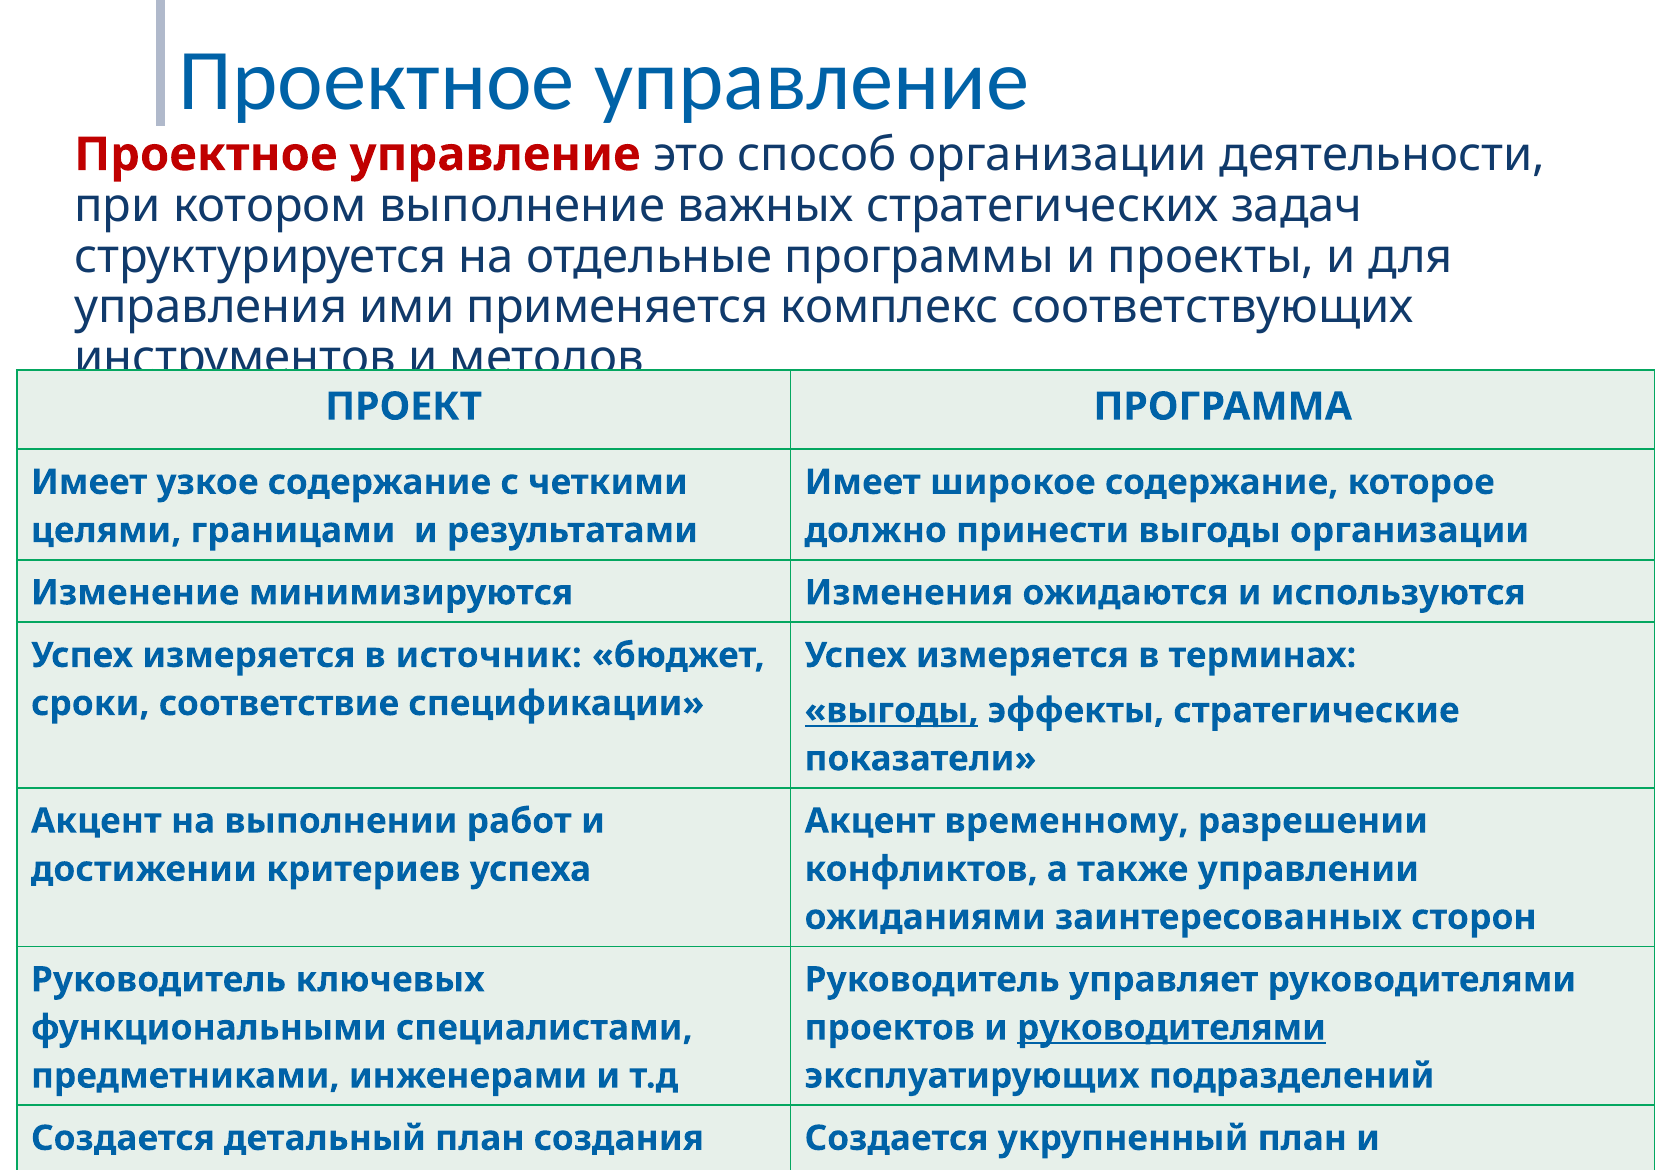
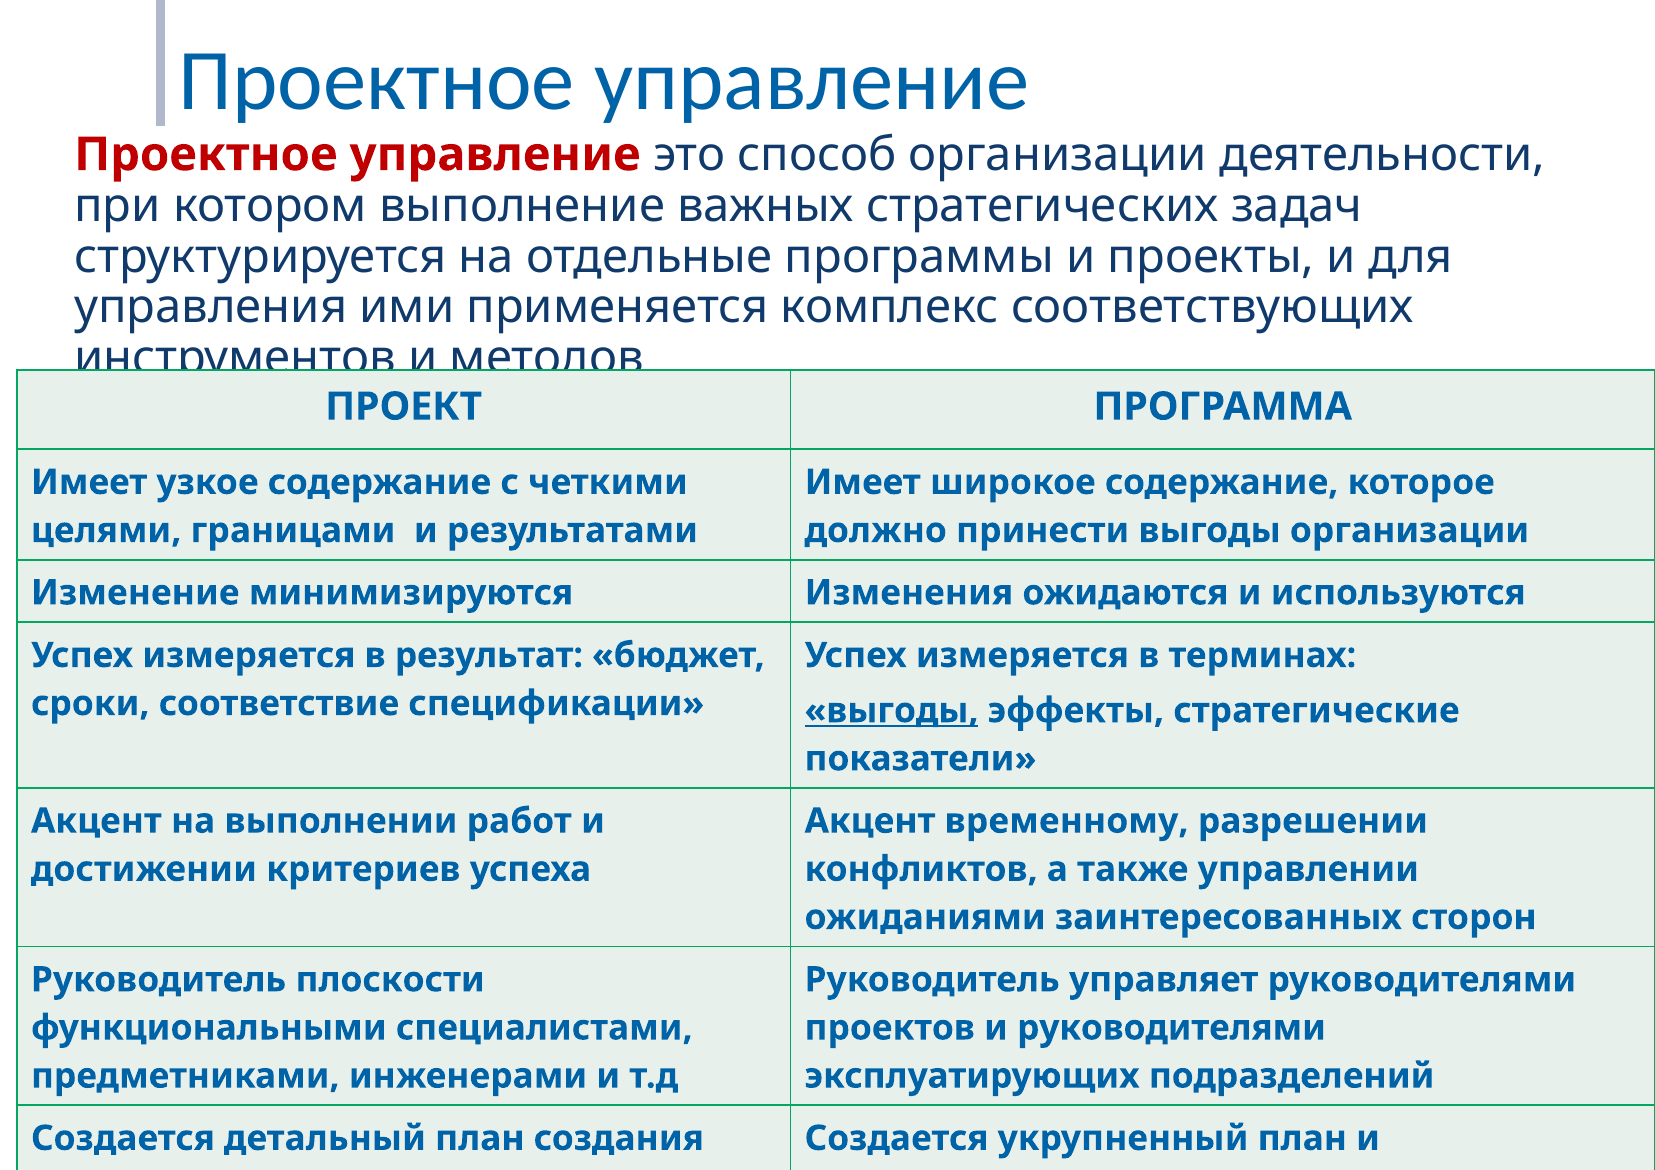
источник: источник -> результат
ключевых: ключевых -> плоскости
руководителями at (1171, 1028) underline: present -> none
